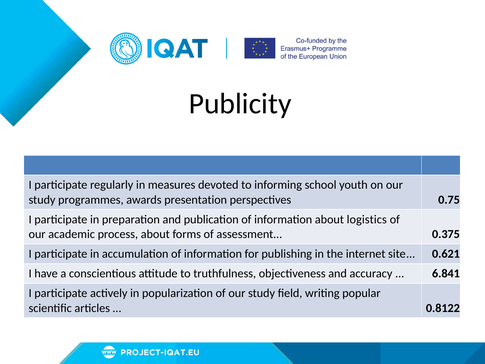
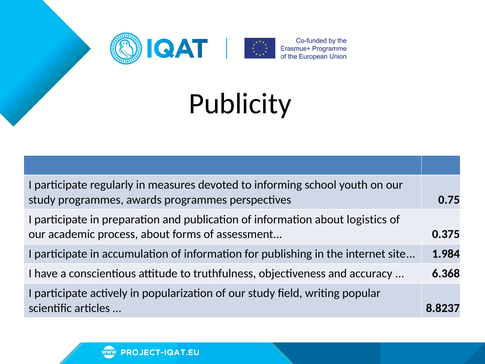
awards presentation: presentation -> programmes
0.621: 0.621 -> 1.984
6.841: 6.841 -> 6.368
0.8122: 0.8122 -> 8.8237
